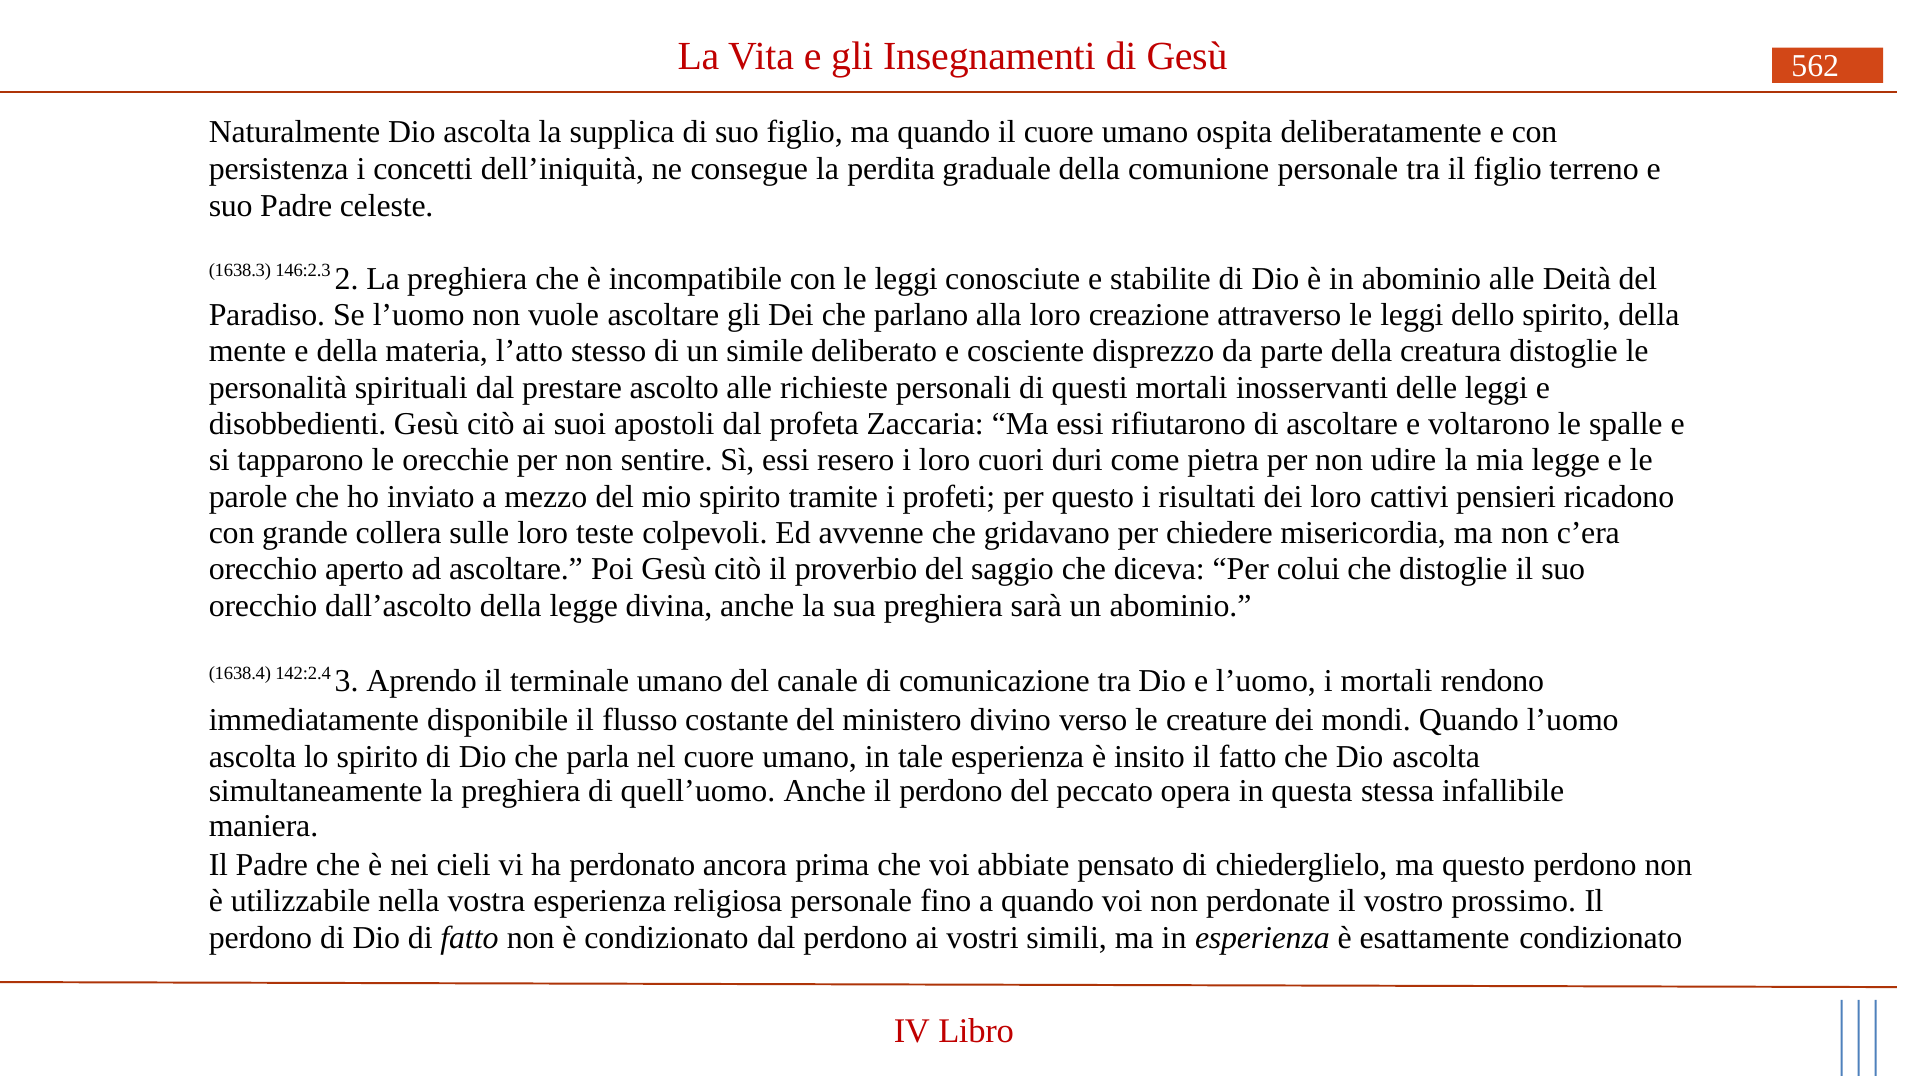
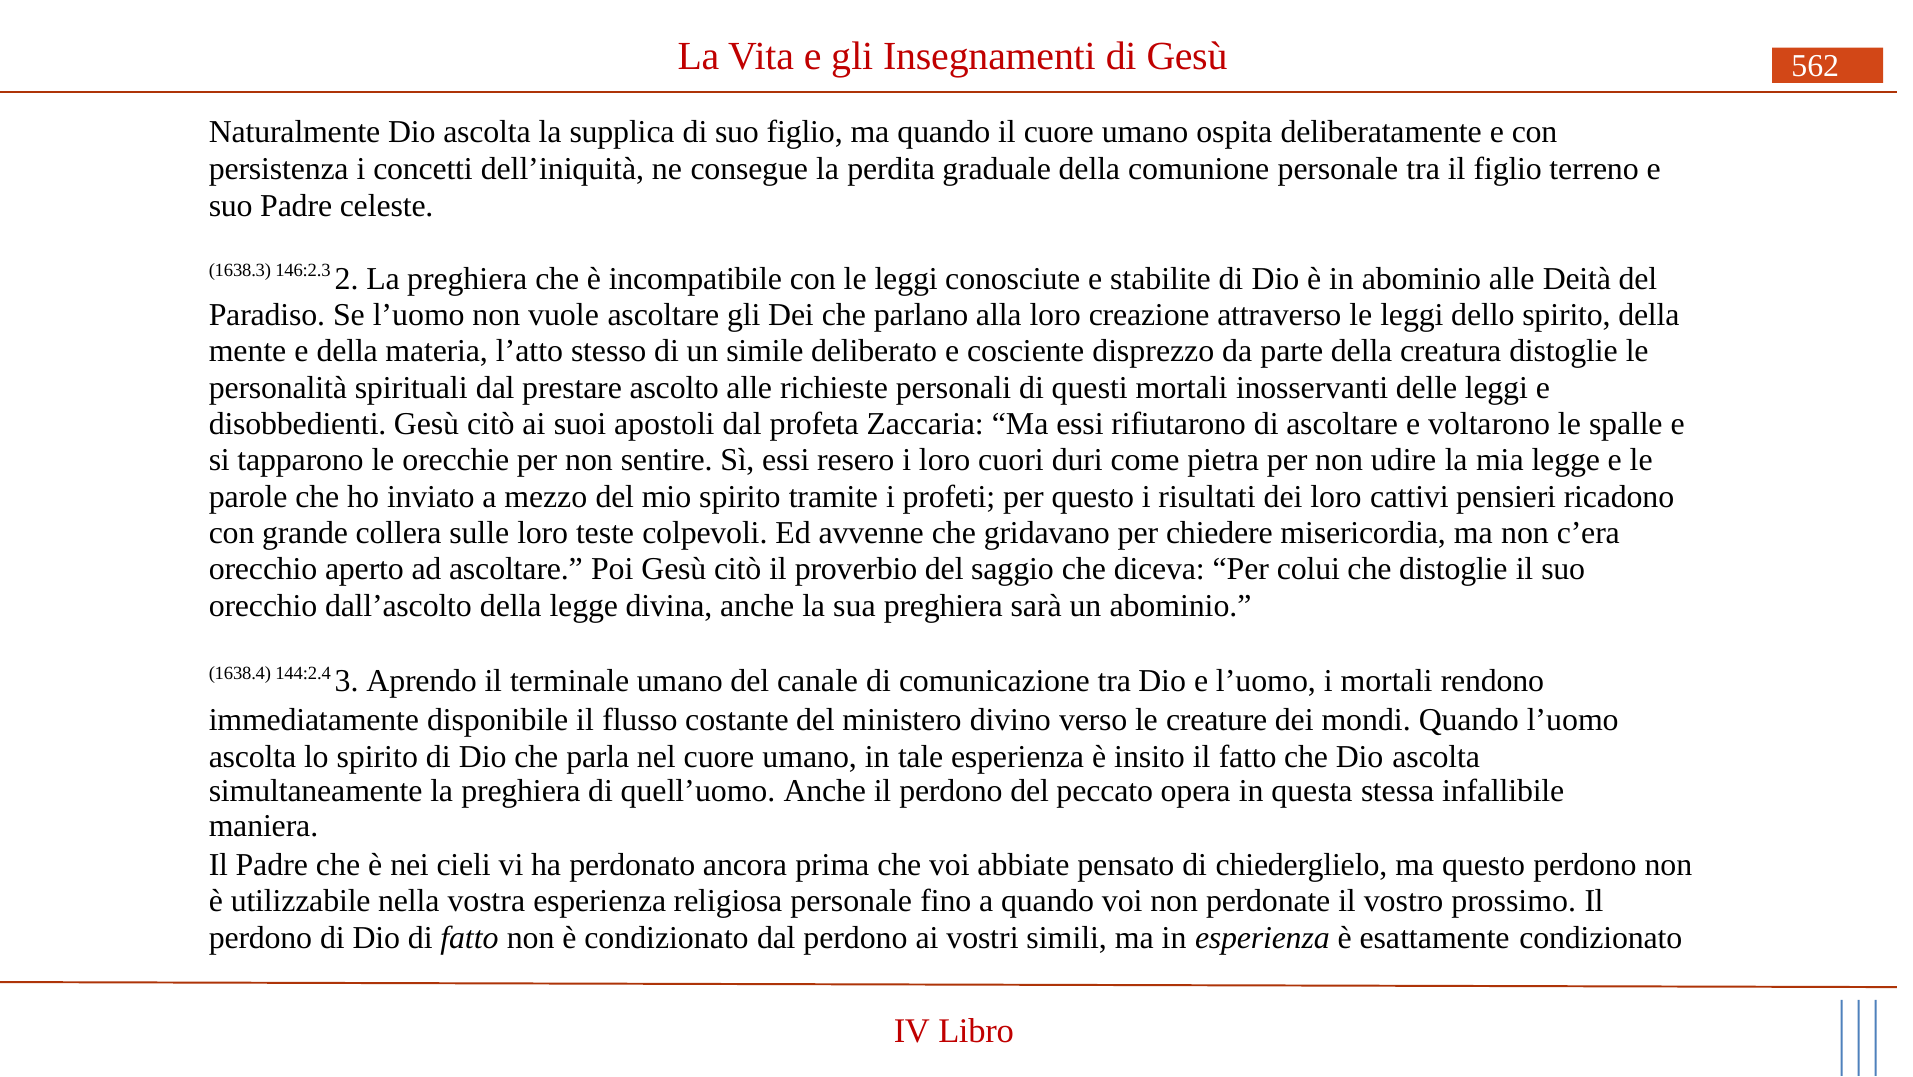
142:2.4: 142:2.4 -> 144:2.4
